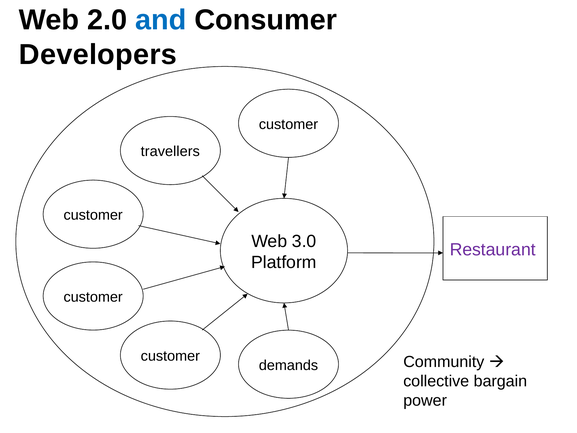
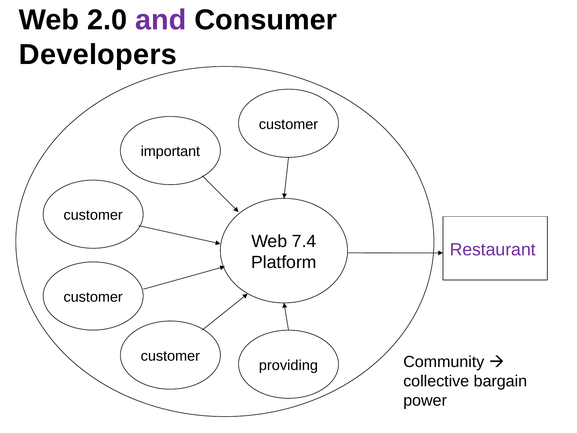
and colour: blue -> purple
travellers: travellers -> important
3.0: 3.0 -> 7.4
demands: demands -> providing
